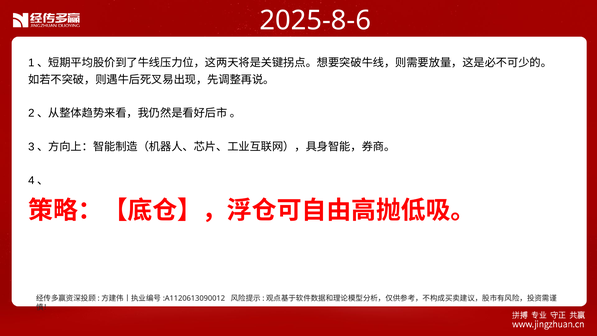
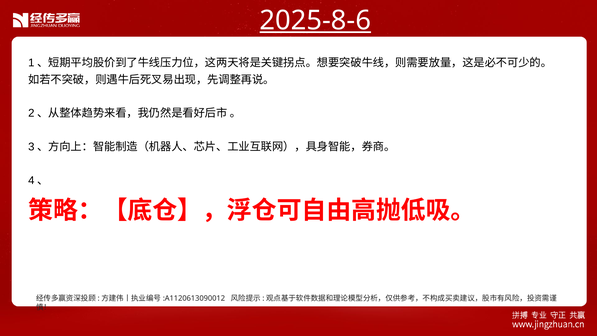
2025-8-6 underline: none -> present
